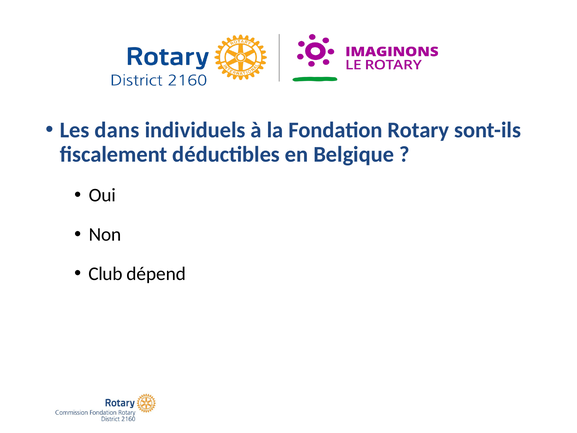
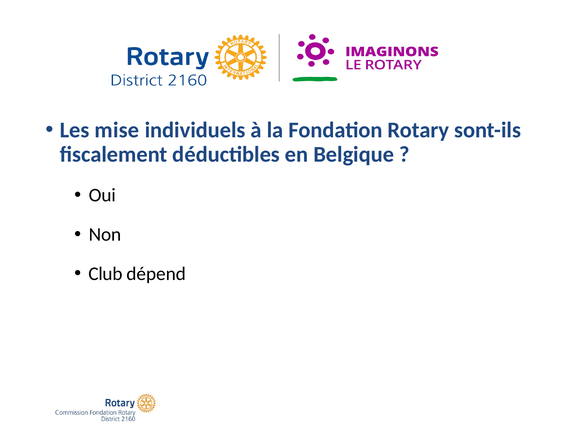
dans: dans -> mise
